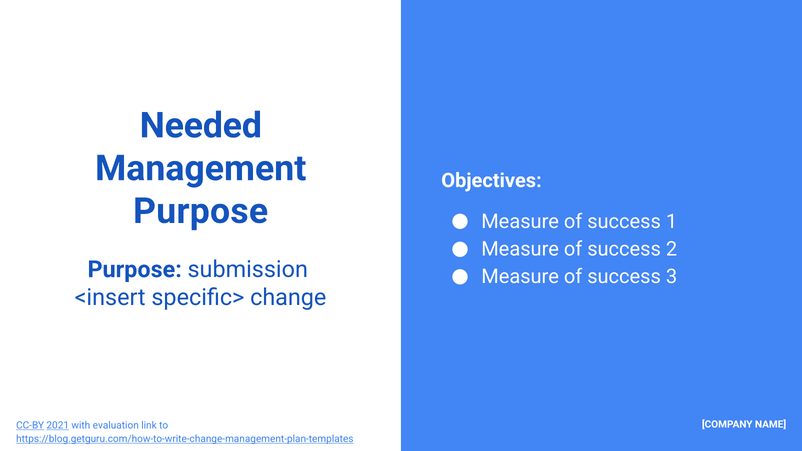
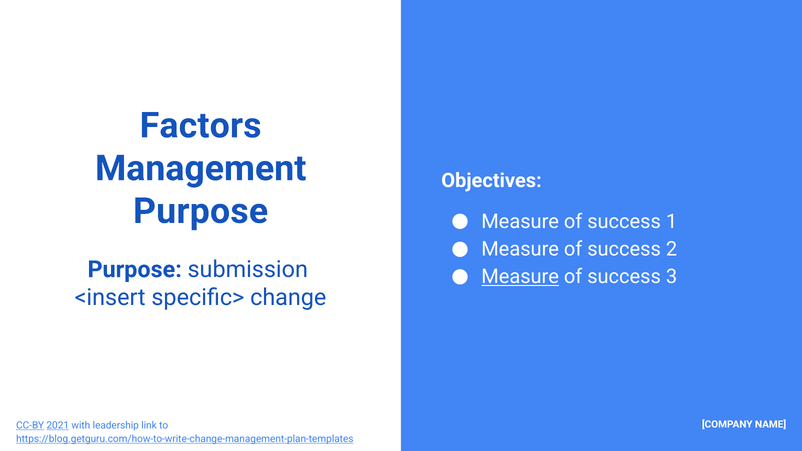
Needed: Needed -> Factors
Measure at (520, 277) underline: none -> present
evaluation: evaluation -> leadership
